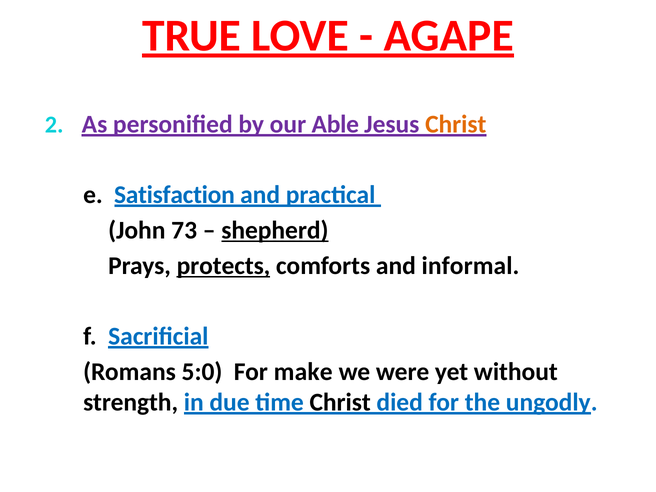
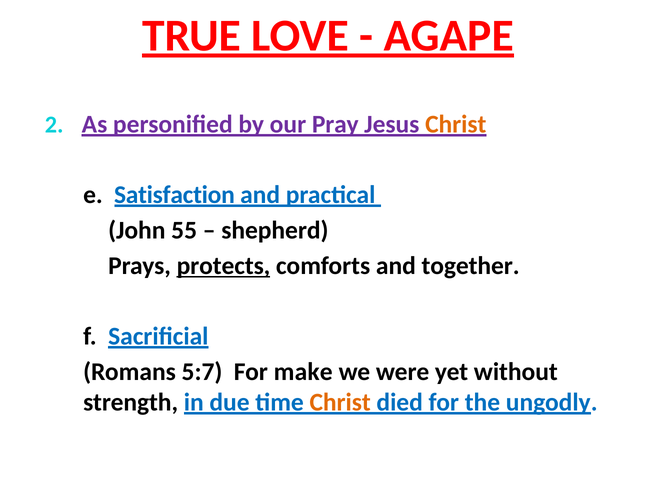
Able: Able -> Pray
73: 73 -> 55
shepherd underline: present -> none
informal: informal -> together
5:0: 5:0 -> 5:7
Christ at (340, 402) colour: black -> orange
